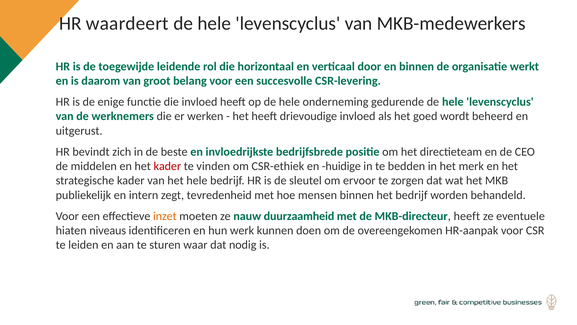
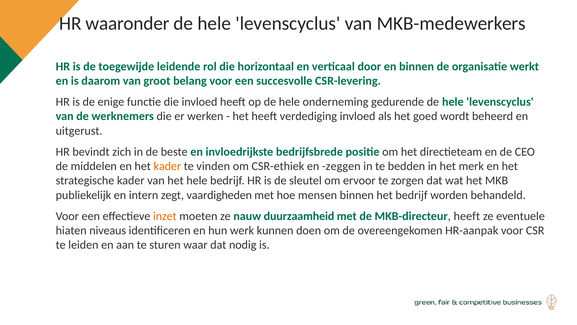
waardeert: waardeert -> waaronder
drievoudige: drievoudige -> verdediging
kader at (167, 166) colour: red -> orange
huidige: huidige -> zeggen
tevredenheid: tevredenheid -> vaardigheden
